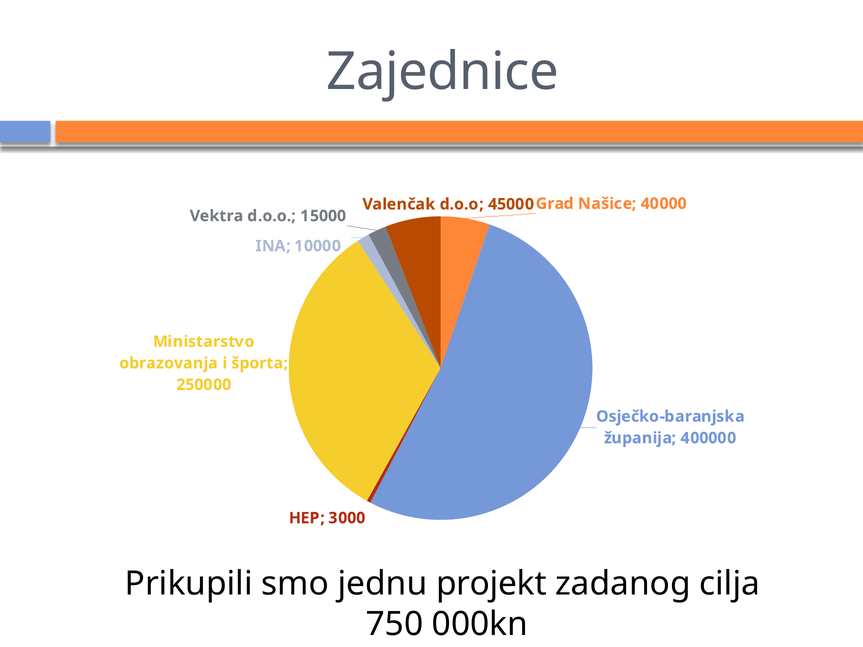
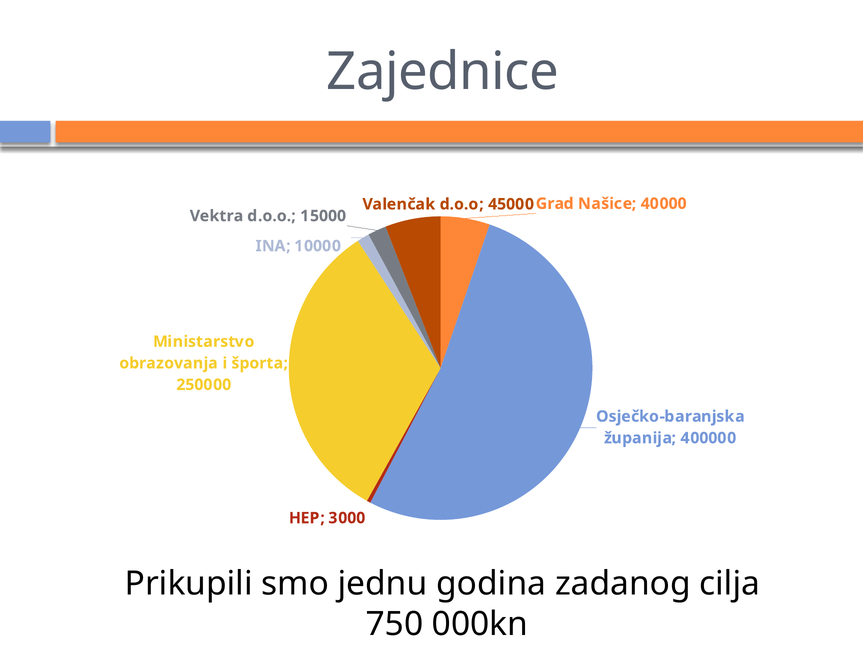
projekt: projekt -> godina
